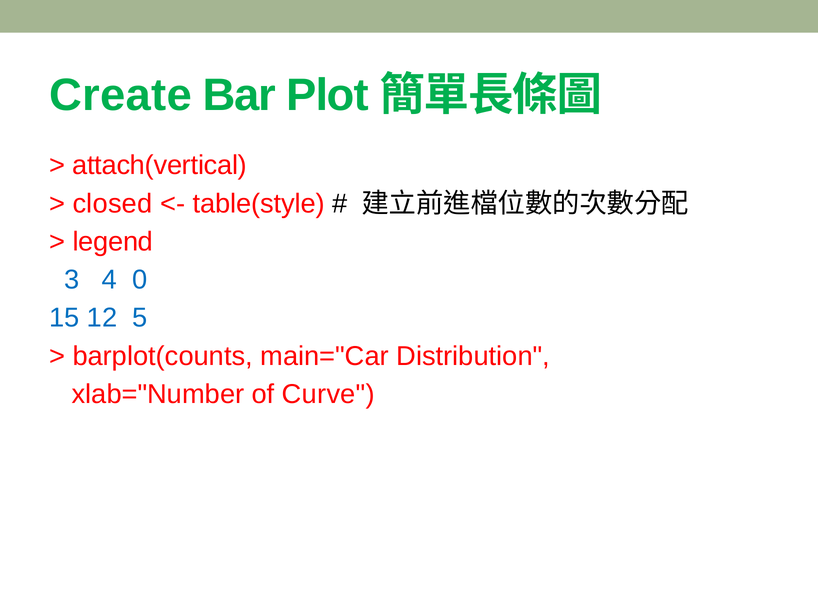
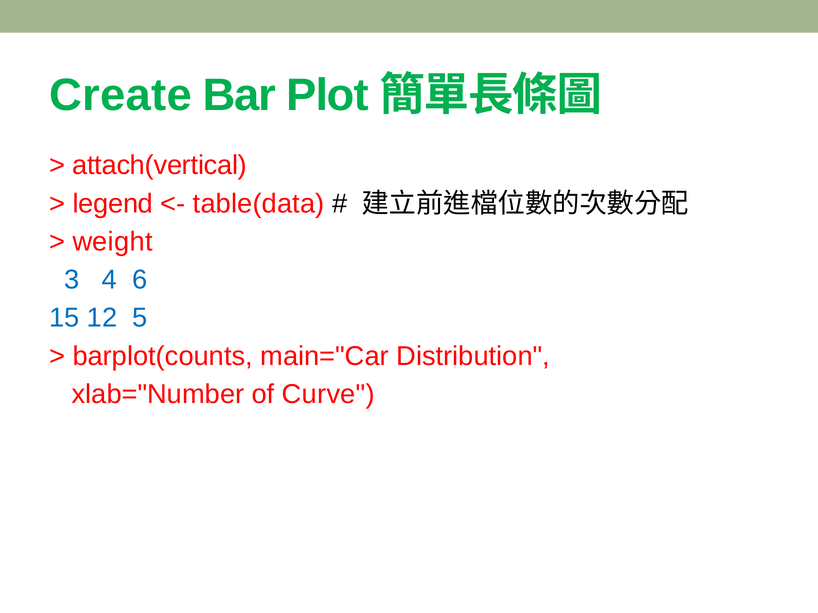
closed: closed -> legend
table(style: table(style -> table(data
legend: legend -> weight
0: 0 -> 6
